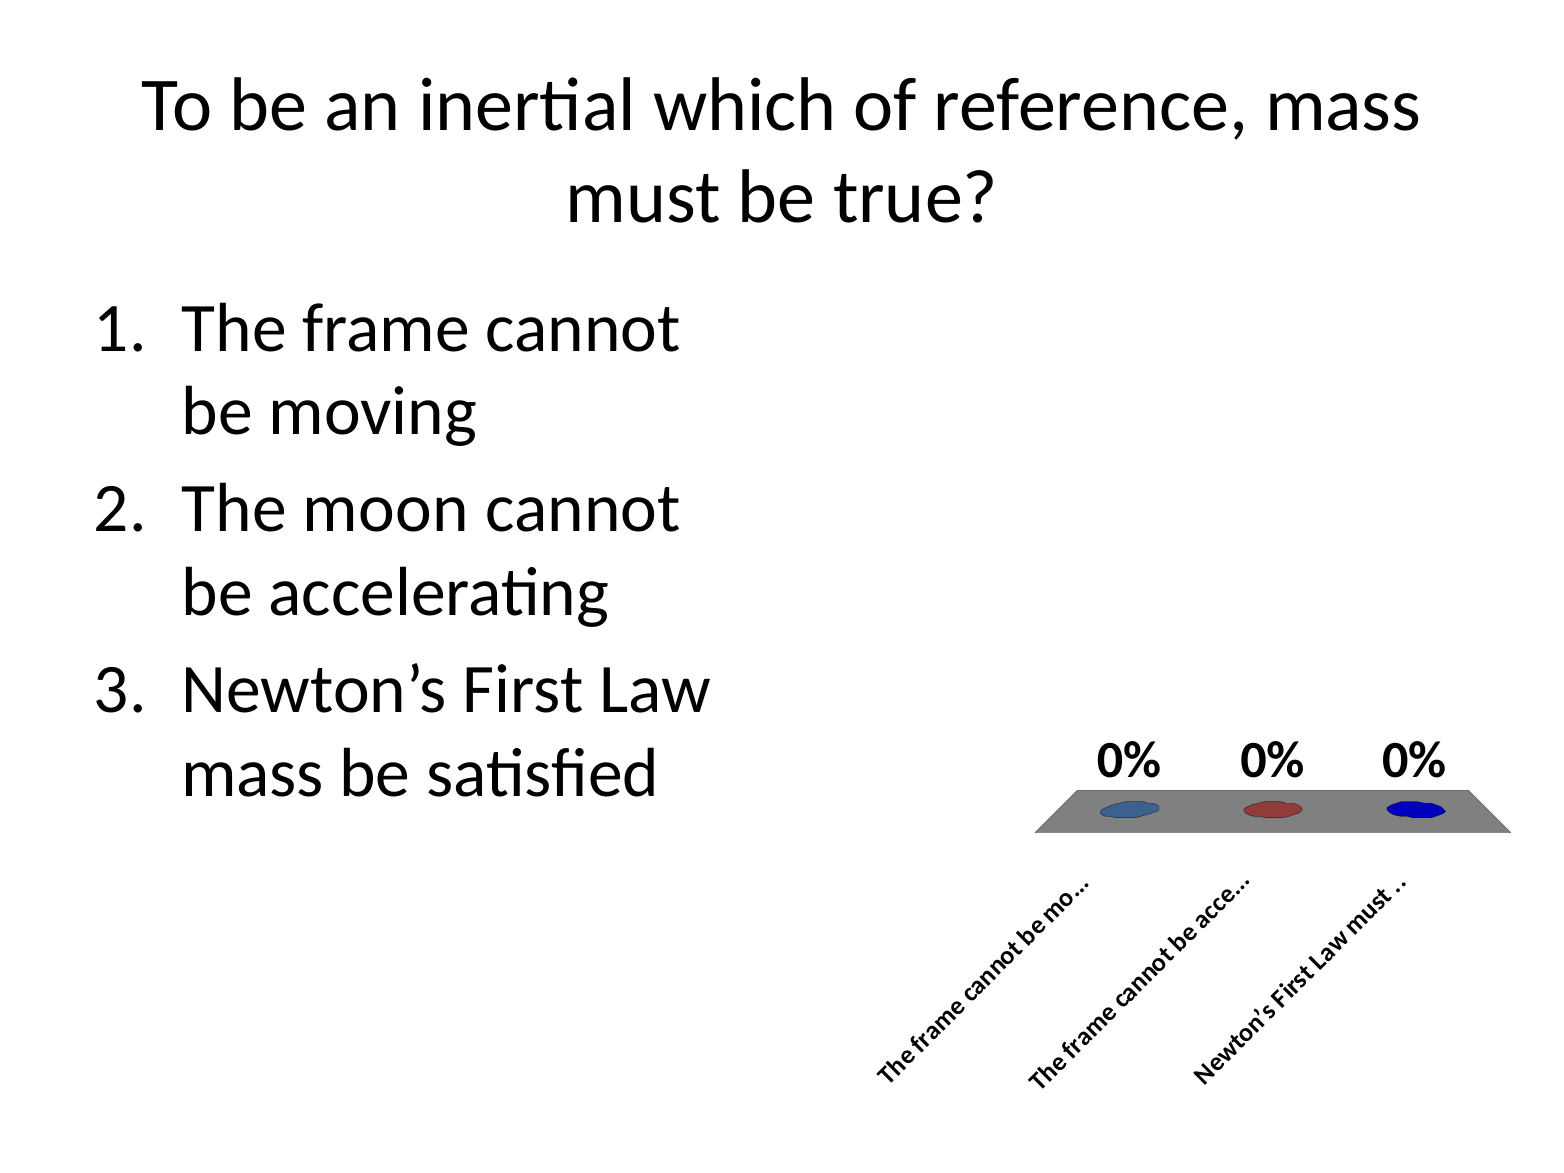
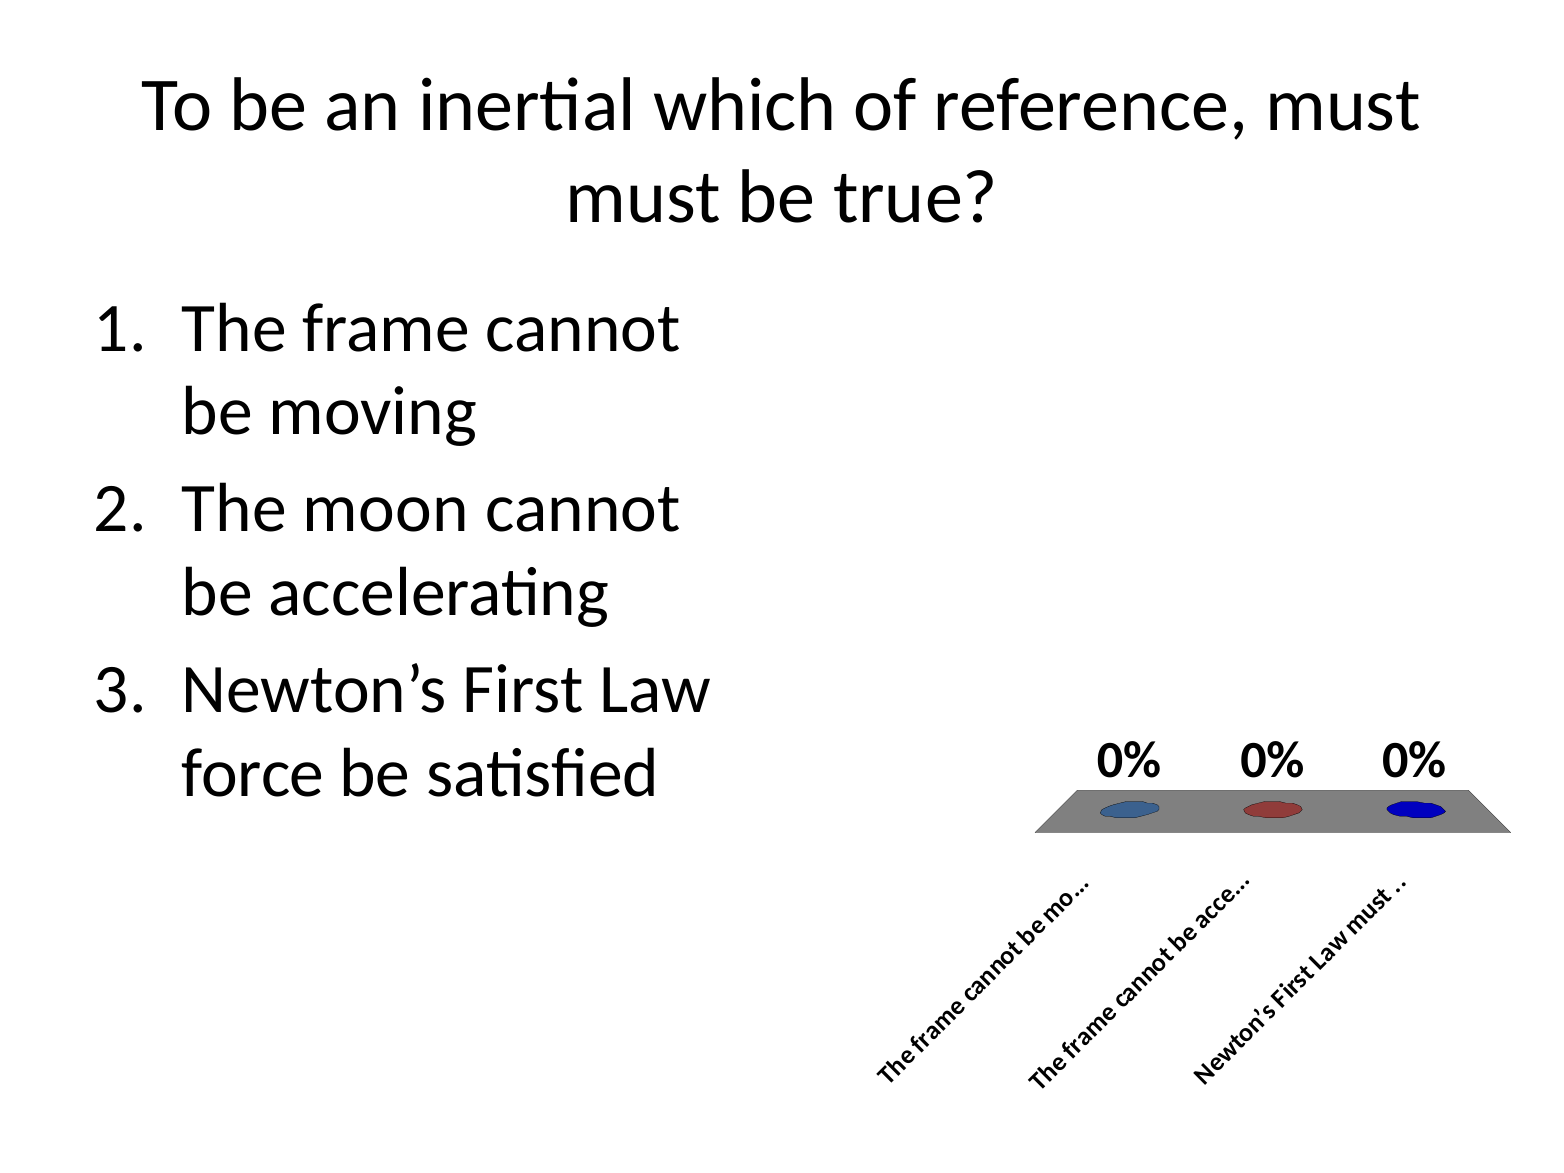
reference mass: mass -> must
mass at (253, 773): mass -> force
